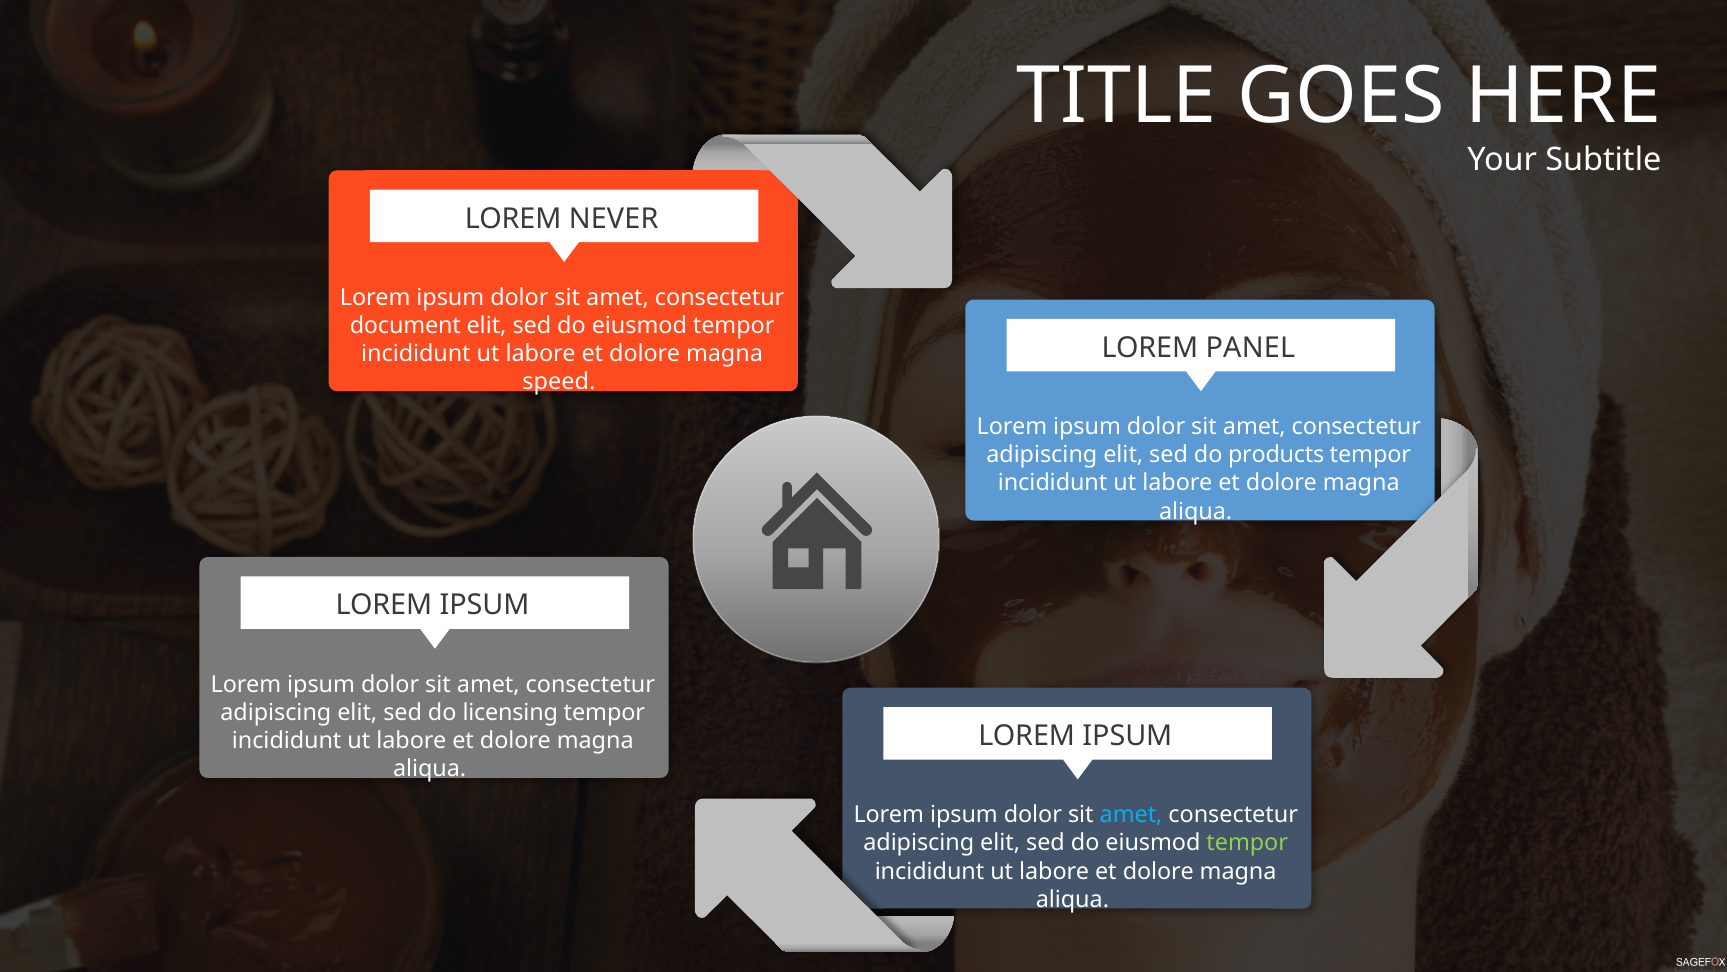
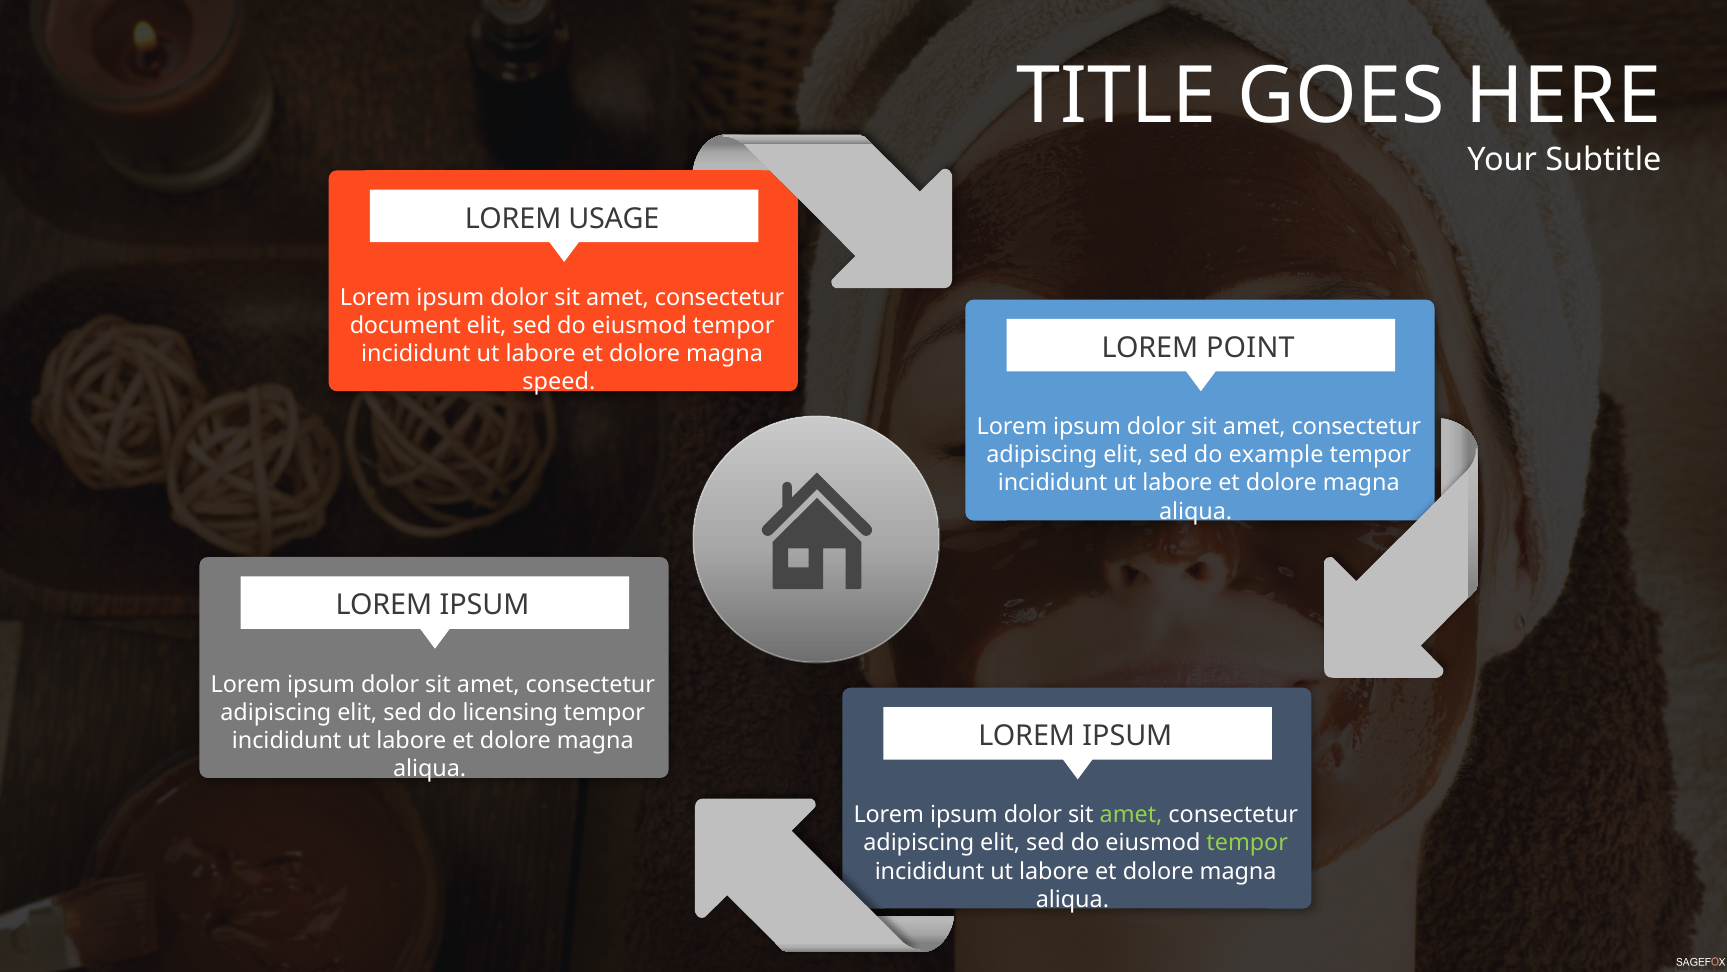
NEVER: NEVER -> USAGE
PANEL: PANEL -> POINT
products: products -> example
amet at (1131, 815) colour: light blue -> light green
